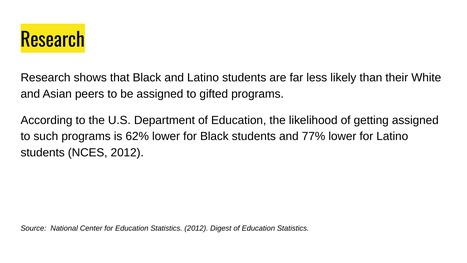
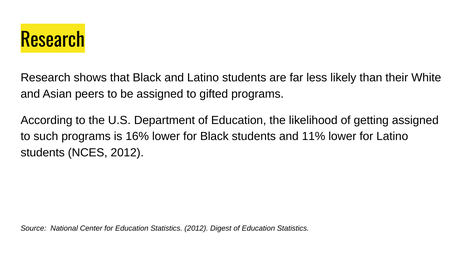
62%: 62% -> 16%
77%: 77% -> 11%
